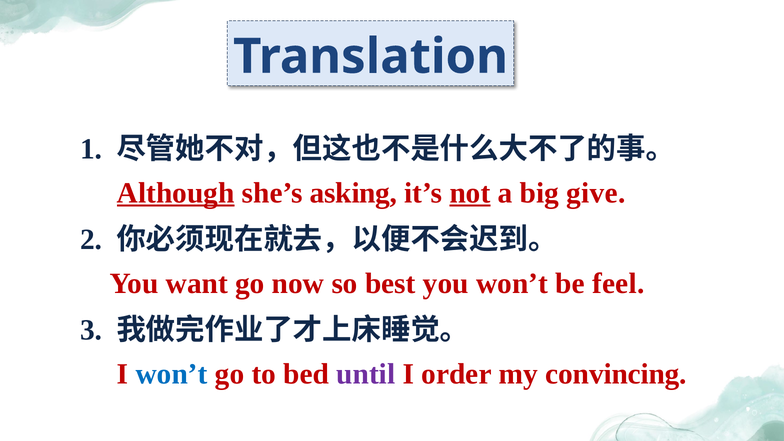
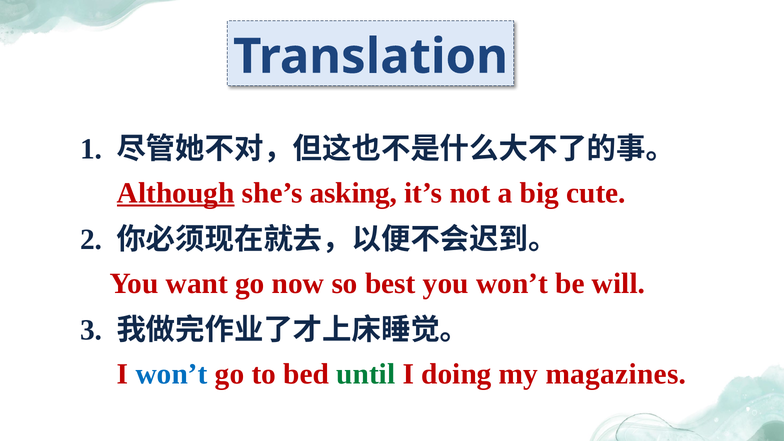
not underline: present -> none
give: give -> cute
feel: feel -> will
until colour: purple -> green
order: order -> doing
convincing: convincing -> magazines
